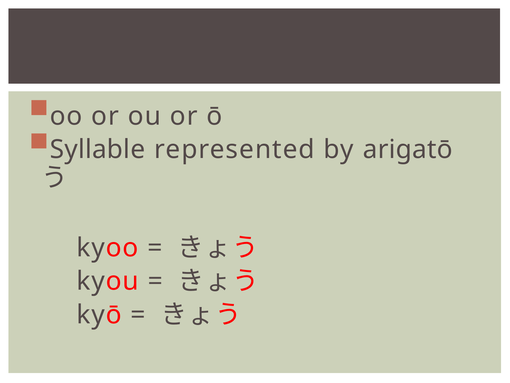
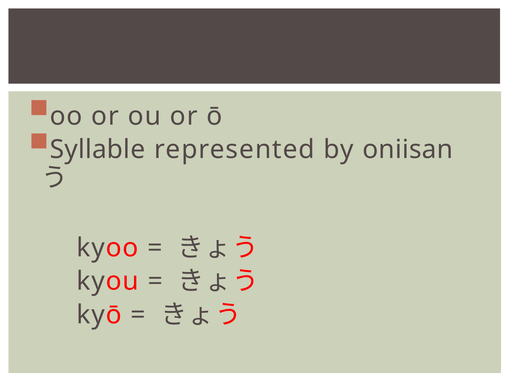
arigatō: arigatō -> oniisan
